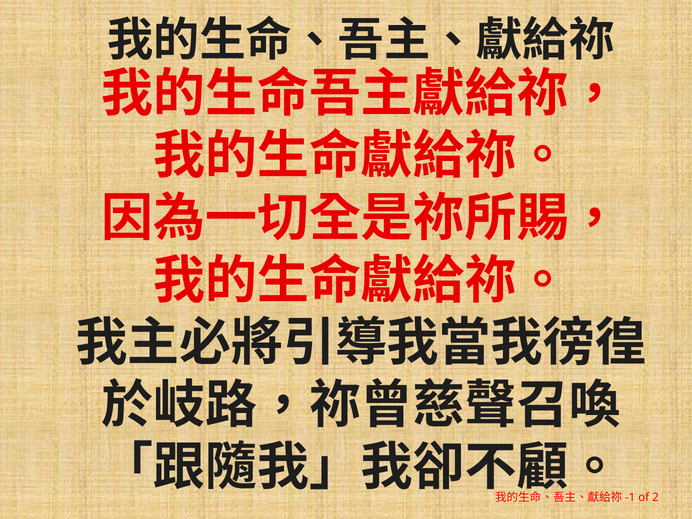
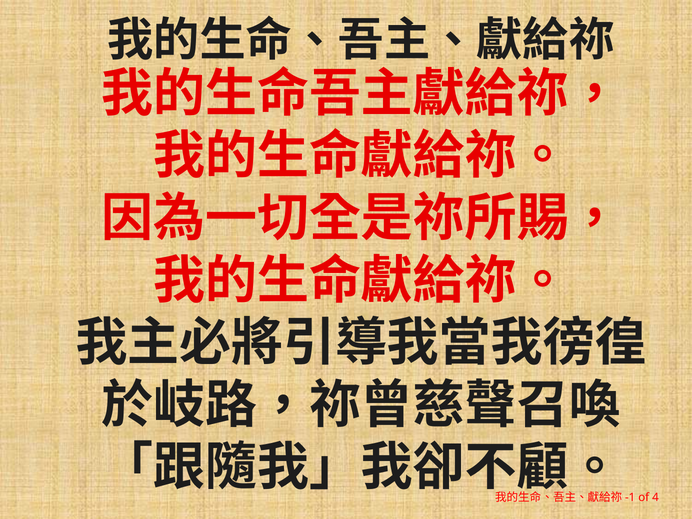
2: 2 -> 4
